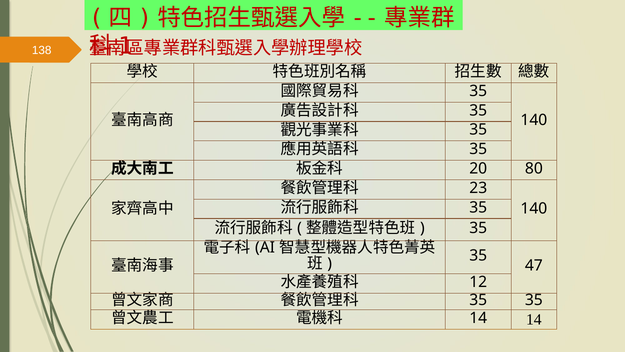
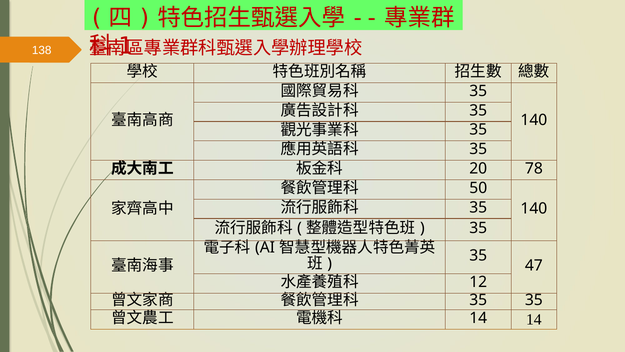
80: 80 -> 78
23: 23 -> 50
